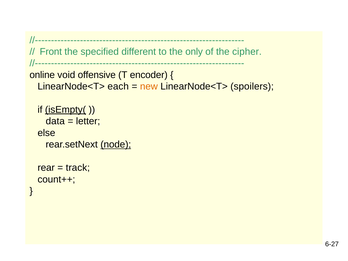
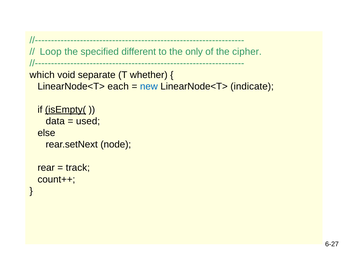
Front: Front -> Loop
online: online -> which
offensive: offensive -> separate
encoder: encoder -> whether
new colour: orange -> blue
spoilers: spoilers -> indicate
letter: letter -> used
node underline: present -> none
